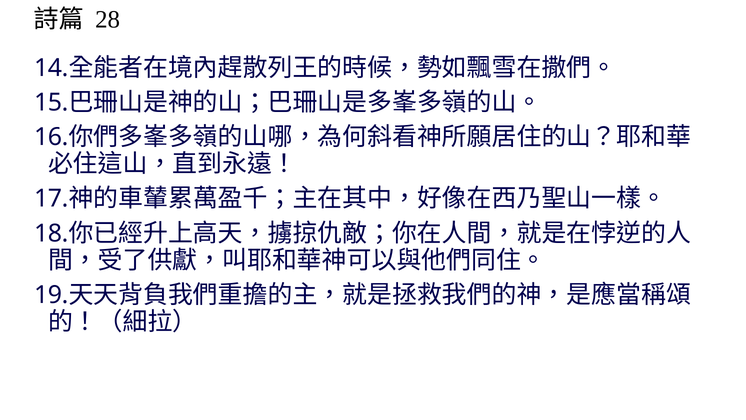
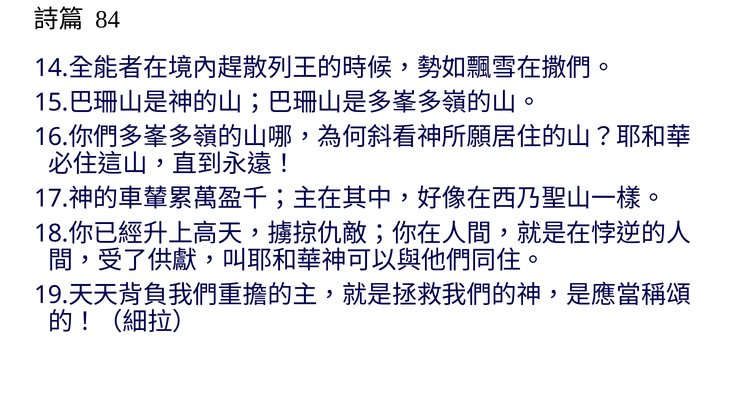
28: 28 -> 84
